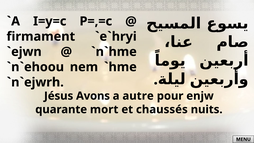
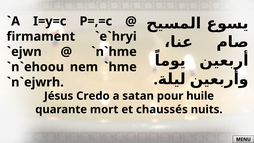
Avons: Avons -> Credo
autre: autre -> satan
enjw: enjw -> huile
